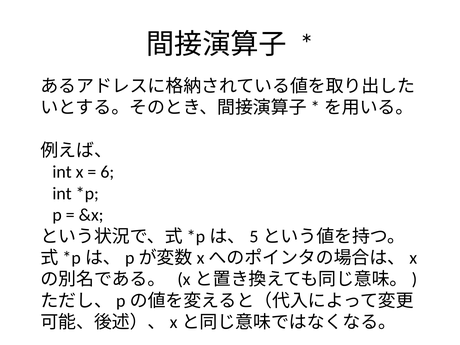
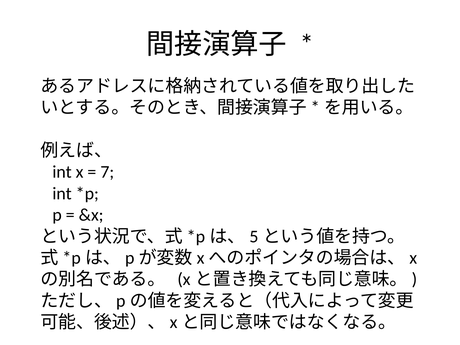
6: 6 -> 7
